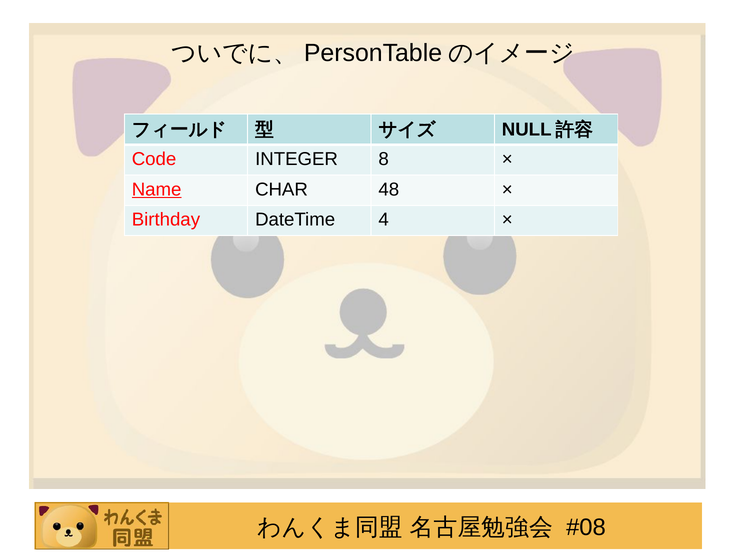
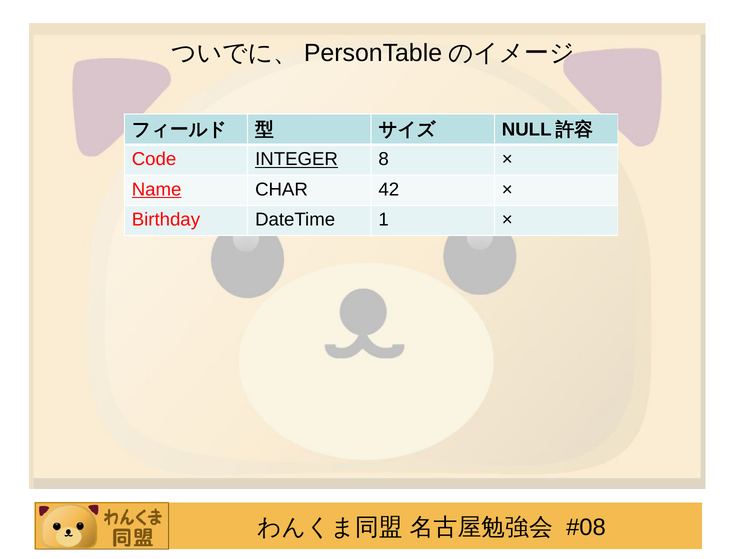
INTEGER underline: none -> present
48: 48 -> 42
4: 4 -> 1
